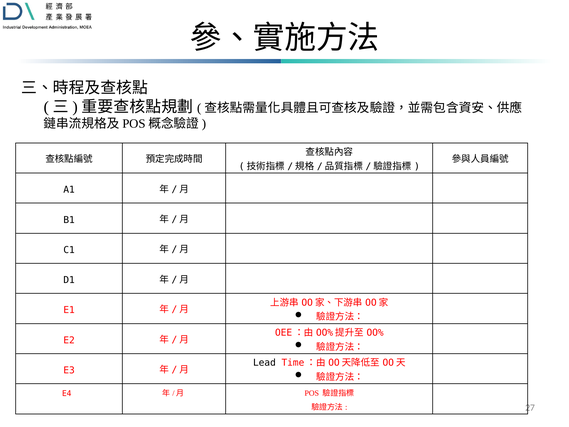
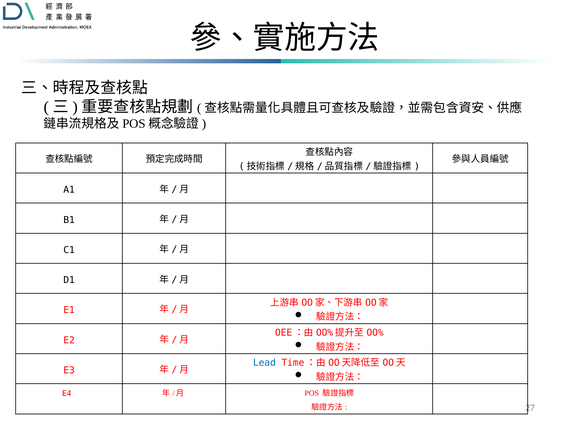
Lead colour: black -> blue
